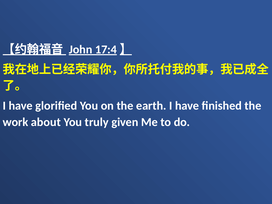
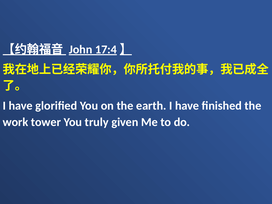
about: about -> tower
